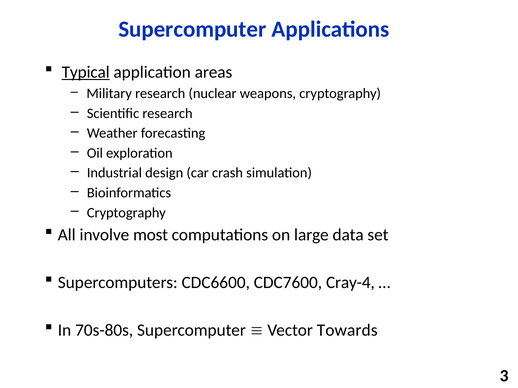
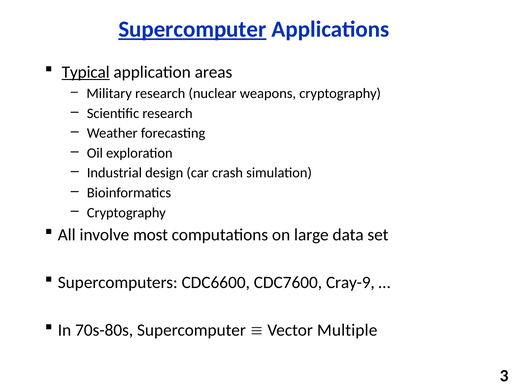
Supercomputer at (192, 29) underline: none -> present
Cray-4: Cray-4 -> Cray-9
Towards: Towards -> Multiple
